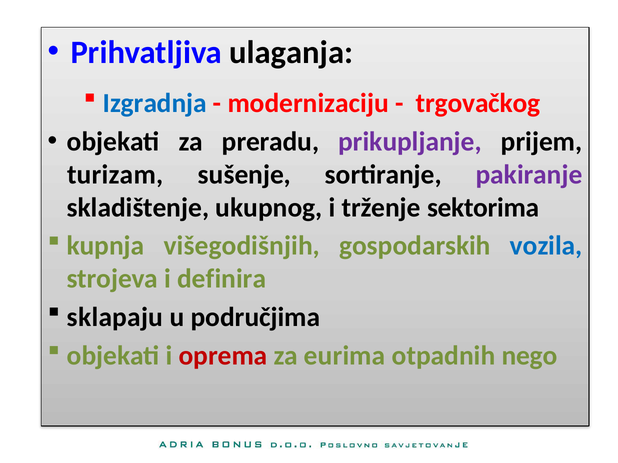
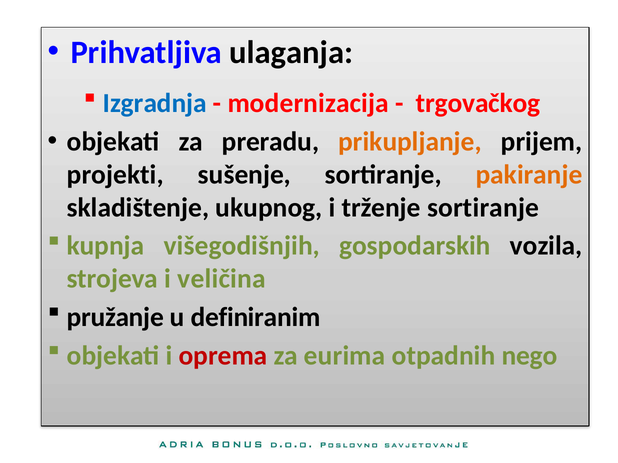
modernizaciju: modernizaciju -> modernizacija
prikupljanje colour: purple -> orange
turizam: turizam -> projekti
pakiranje colour: purple -> orange
trženje sektorima: sektorima -> sortiranje
vozila colour: blue -> black
definira: definira -> veličina
sklapaju: sklapaju -> pružanje
područjima: područjima -> definiranim
